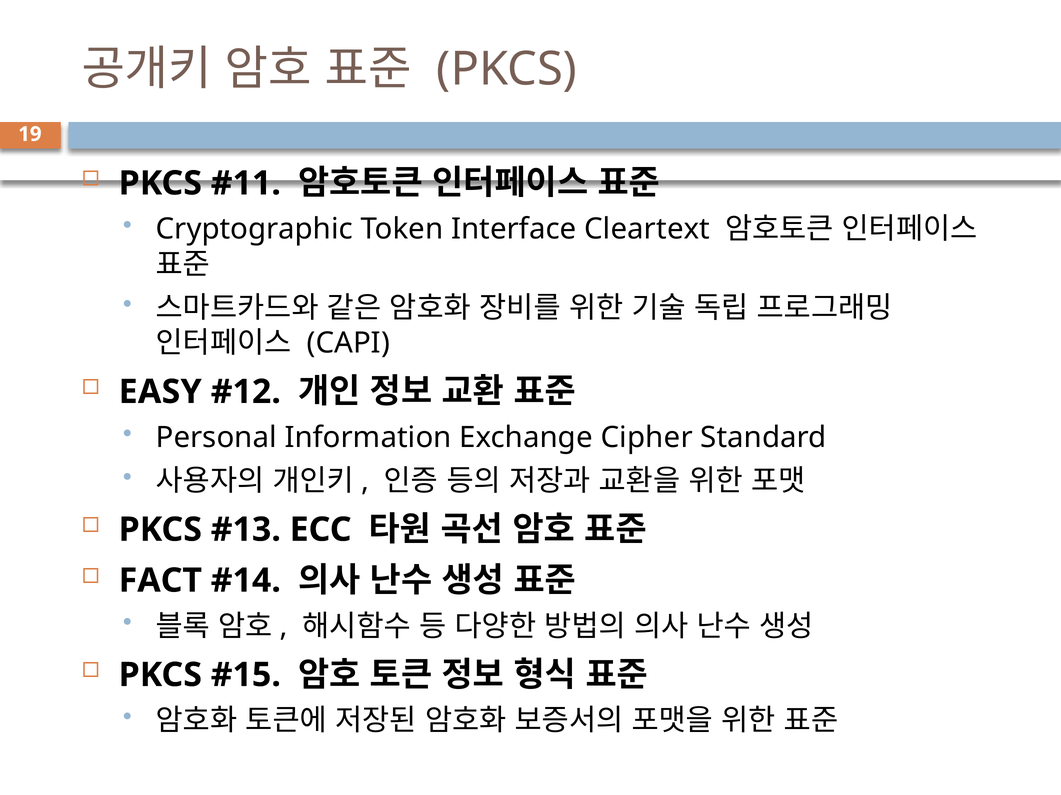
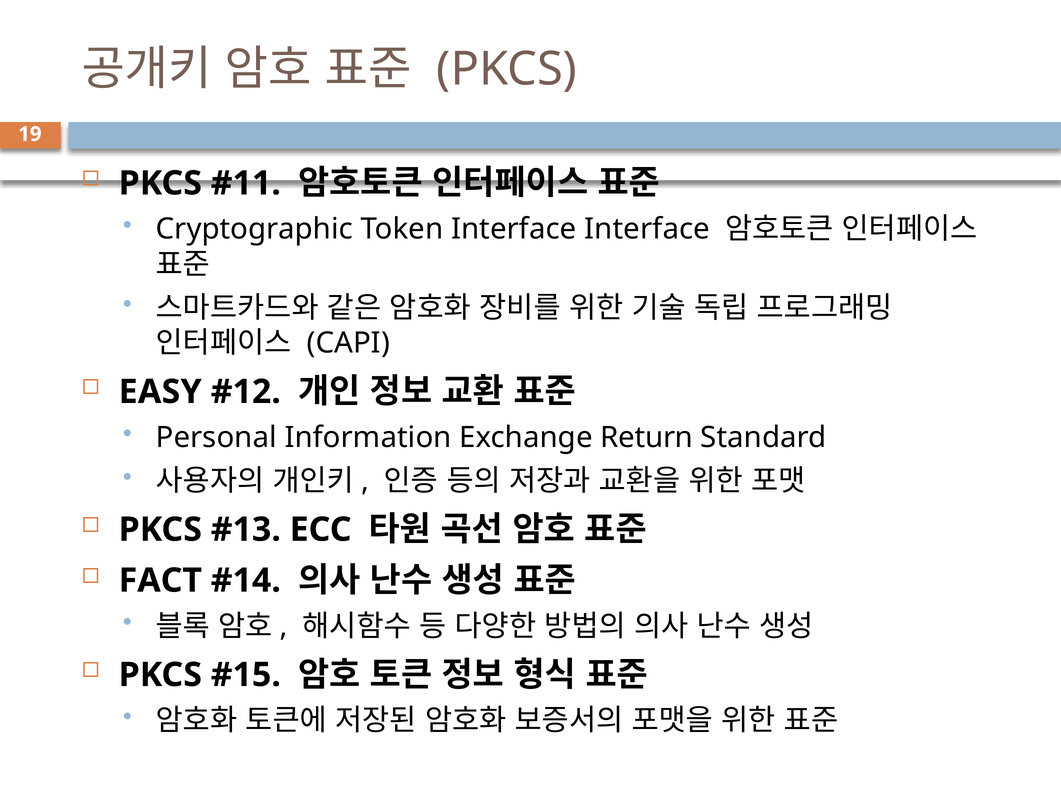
Interface Cleartext: Cleartext -> Interface
Cipher: Cipher -> Return
